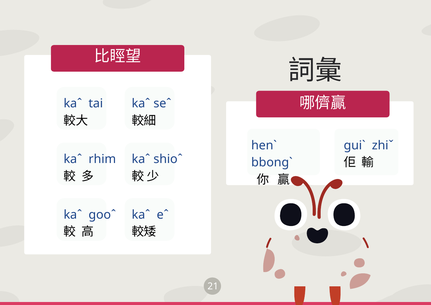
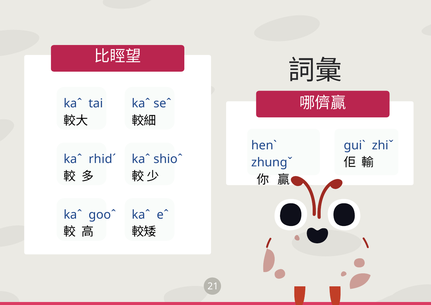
rhim: rhim -> rhidˊ
bbongˋ: bbongˋ -> zhungˇ
